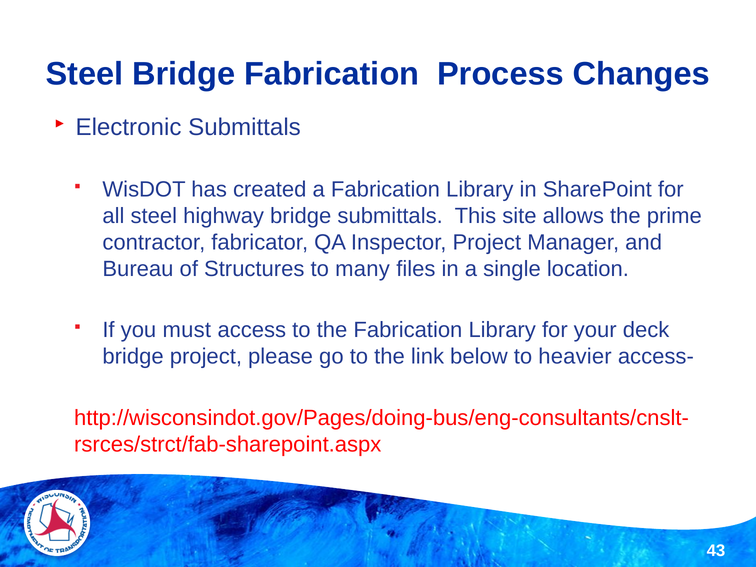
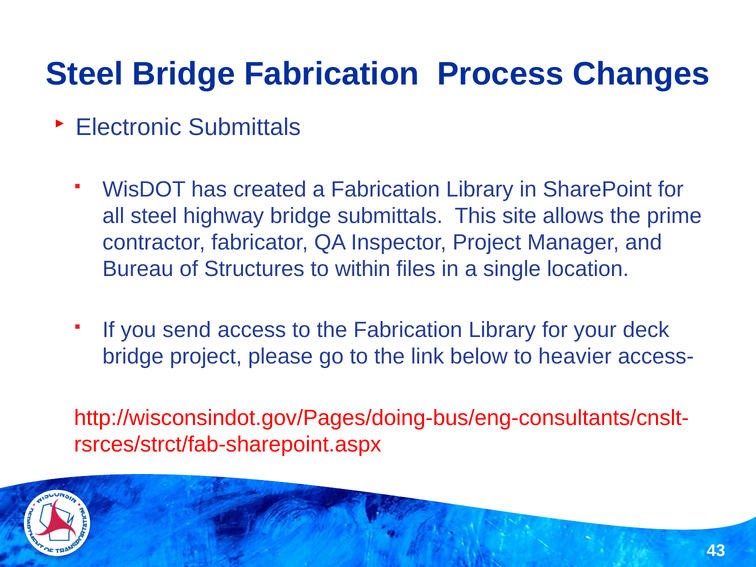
many: many -> within
must: must -> send
